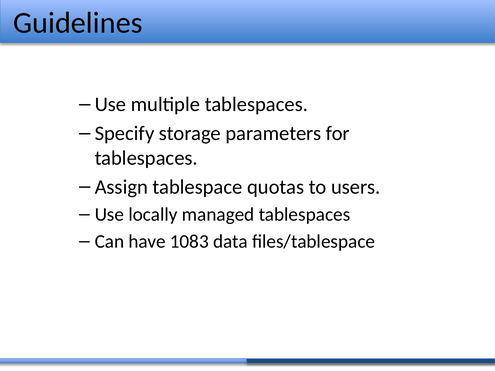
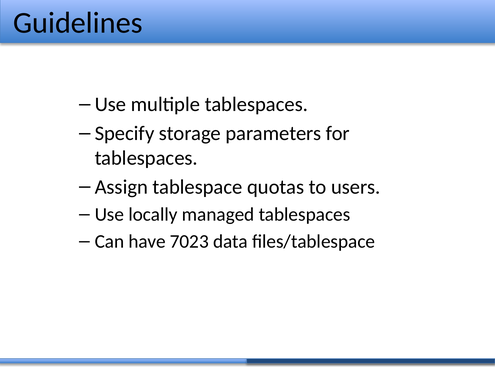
1083: 1083 -> 7023
